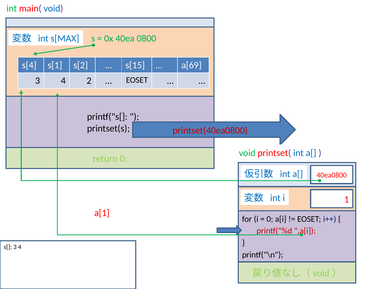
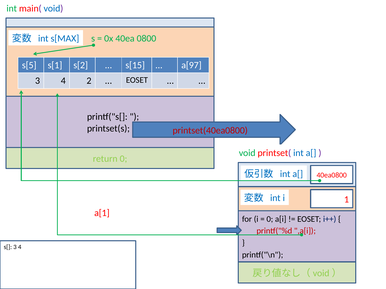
s[4: s[4 -> s[5
a[69: a[69 -> a[97
